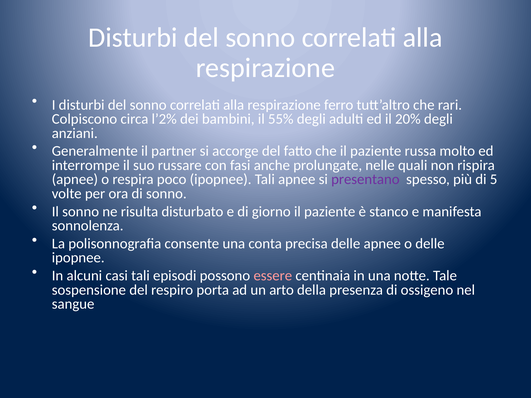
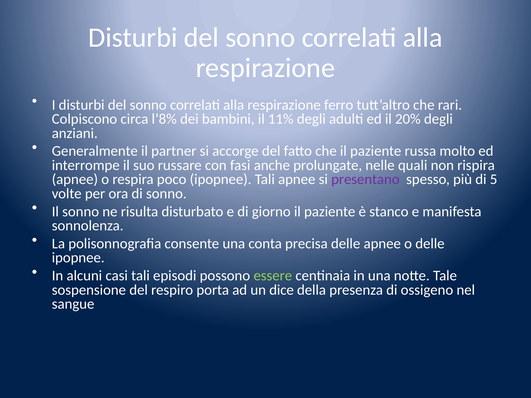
l’2%: l’2% -> l’8%
55%: 55% -> 11%
essere colour: pink -> light green
arto: arto -> dice
